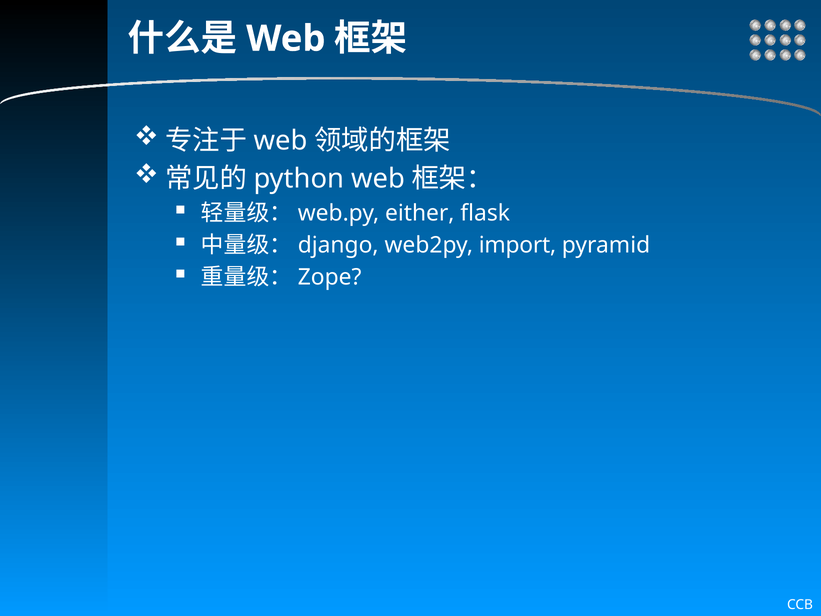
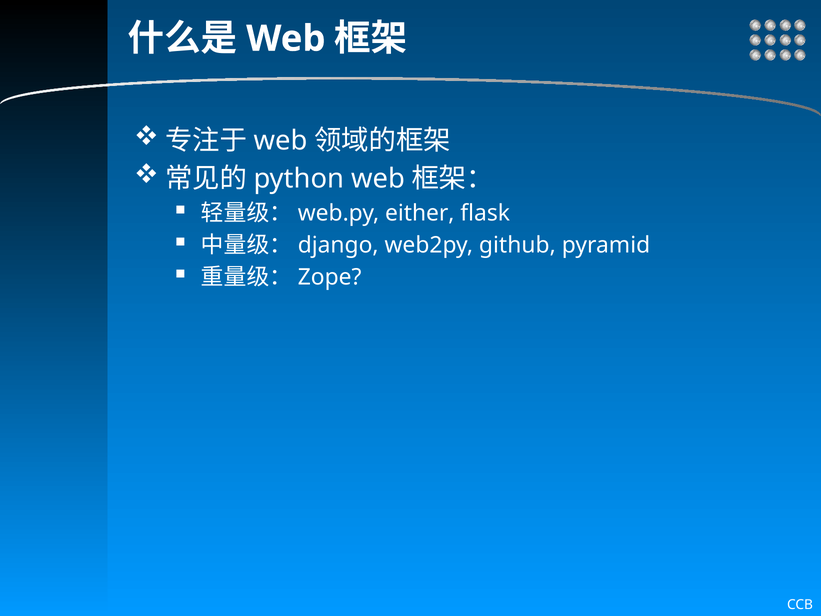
import: import -> github
